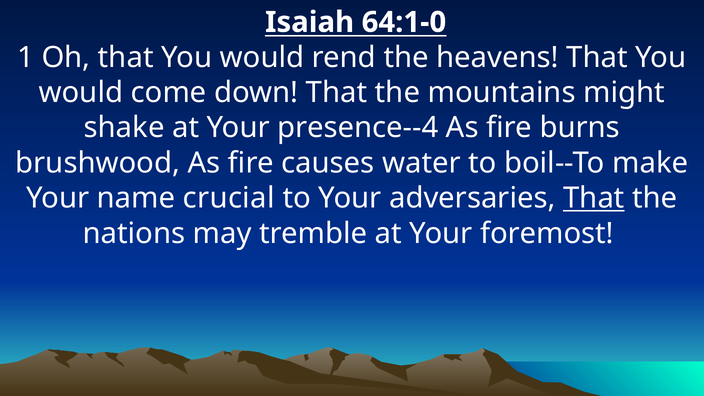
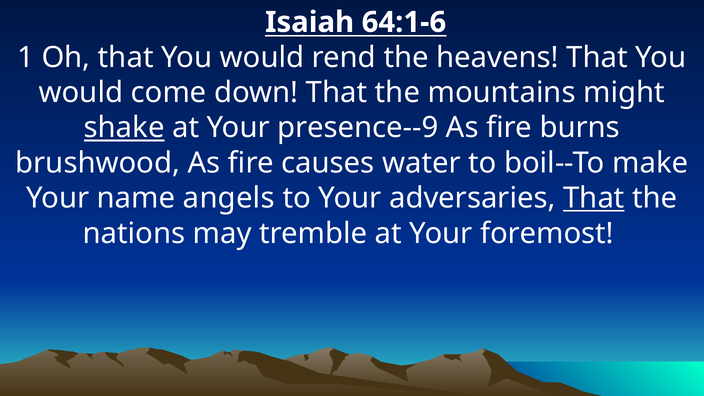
64:1-0: 64:1-0 -> 64:1-6
shake underline: none -> present
presence--4: presence--4 -> presence--9
crucial: crucial -> angels
